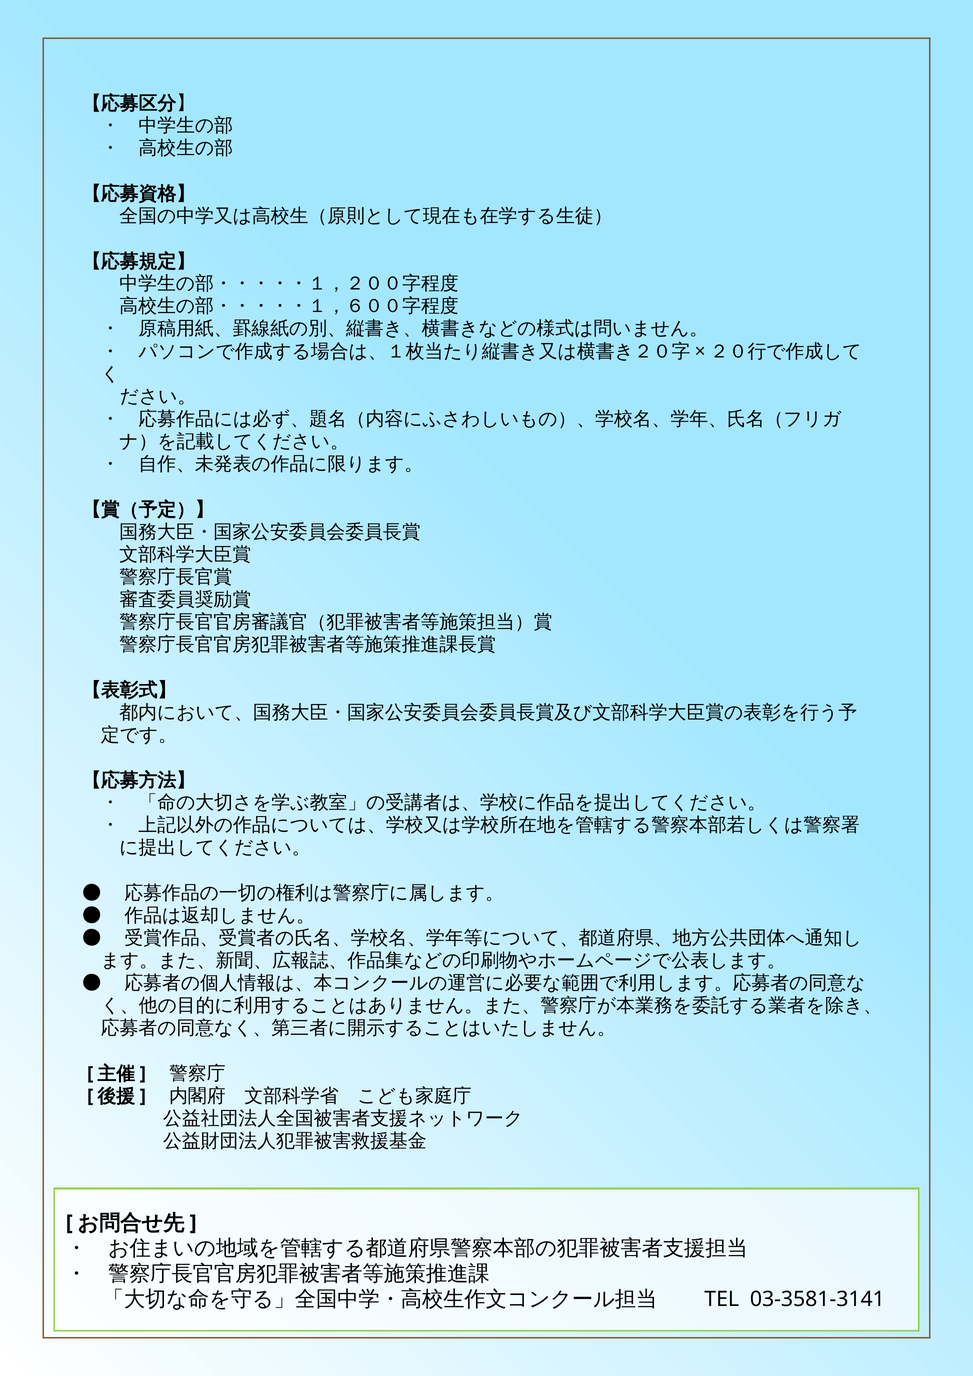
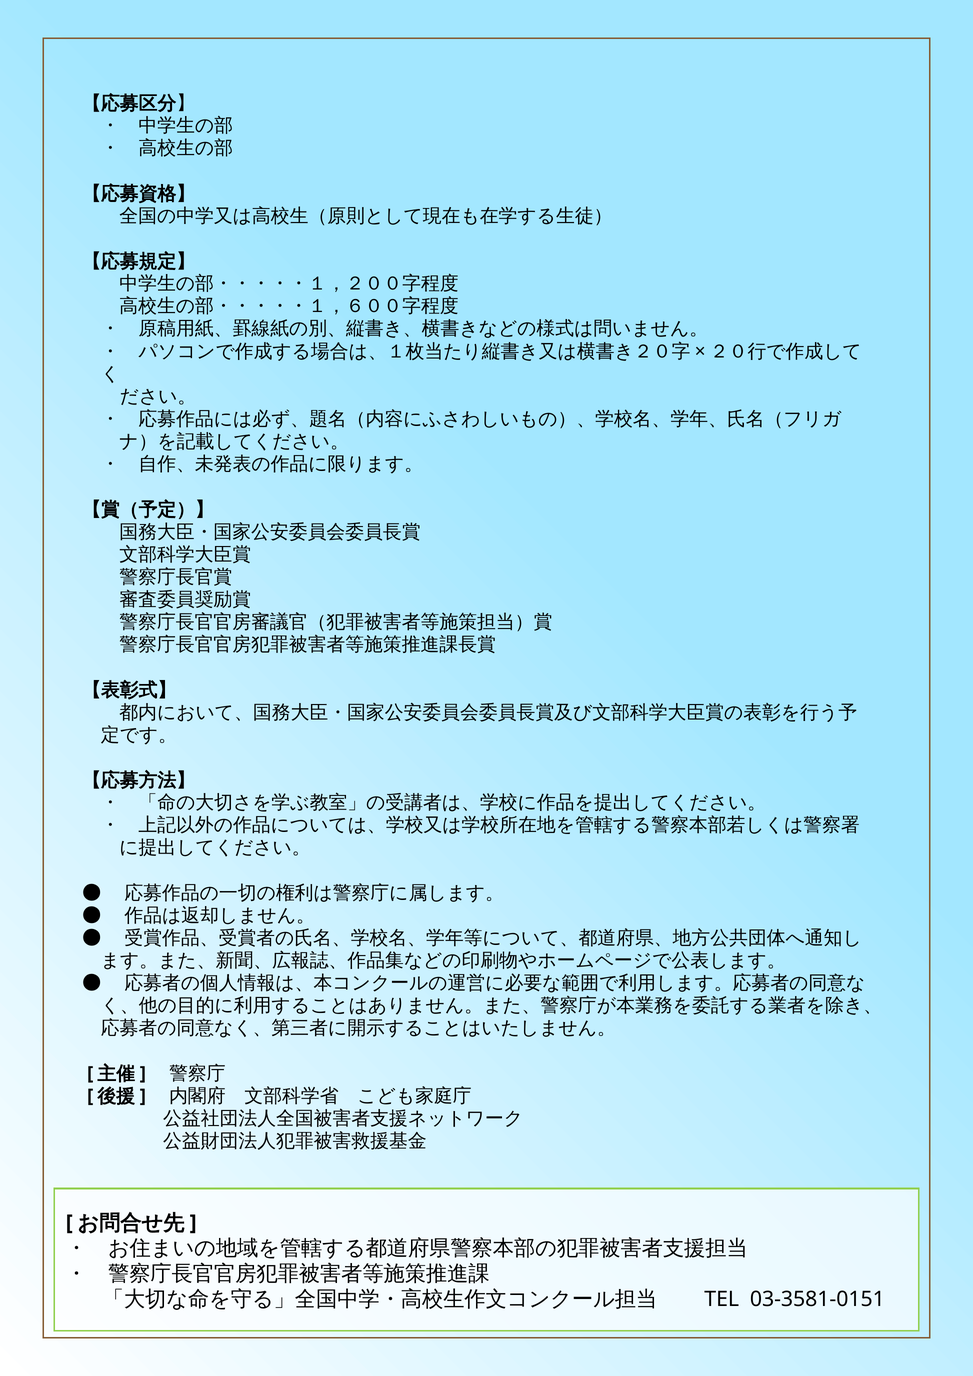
03-3581-3141: 03-3581-3141 -> 03-3581-0151
